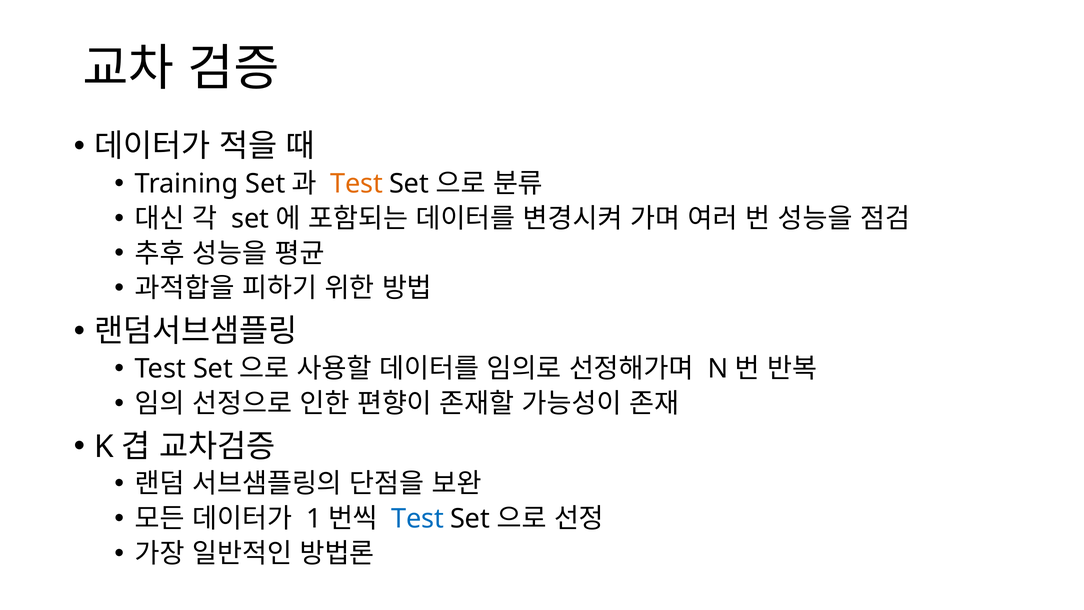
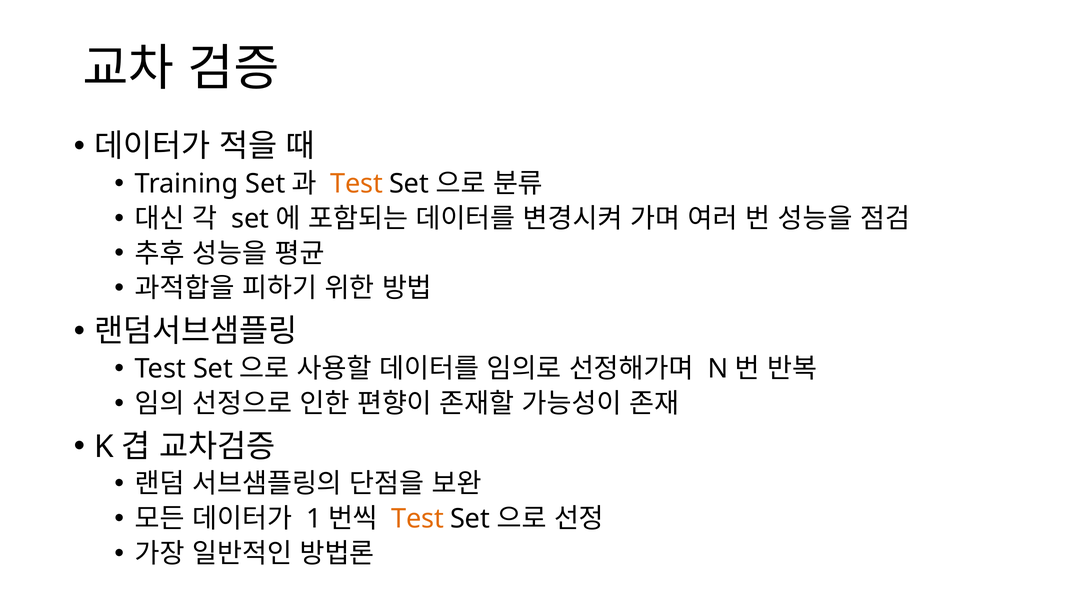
Test at (418, 519) colour: blue -> orange
